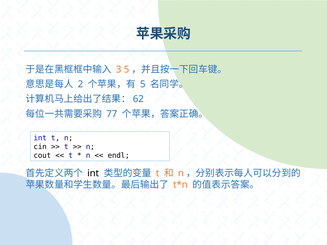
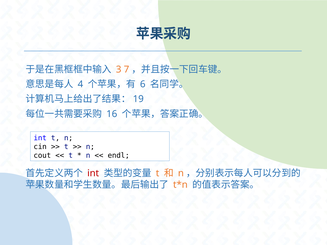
3 5: 5 -> 7
2: 2 -> 4
5 at (143, 84): 5 -> 6
62: 62 -> 19
77: 77 -> 16
int at (93, 173) colour: black -> red
